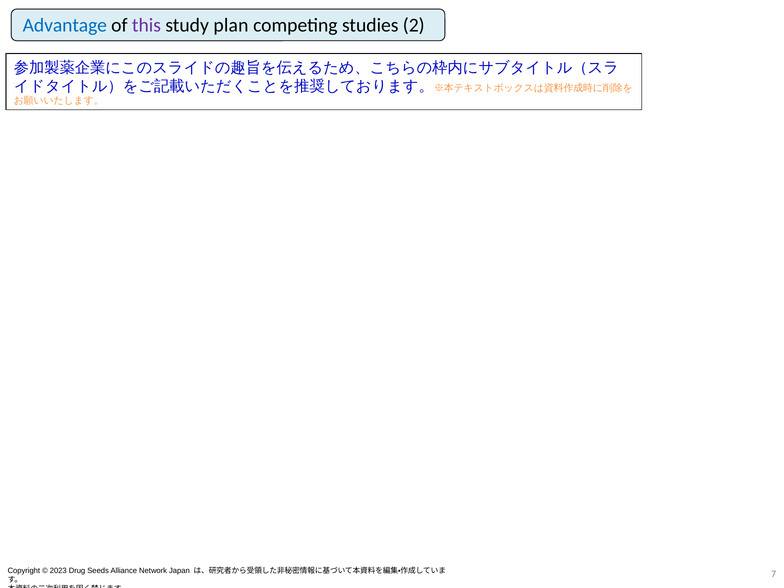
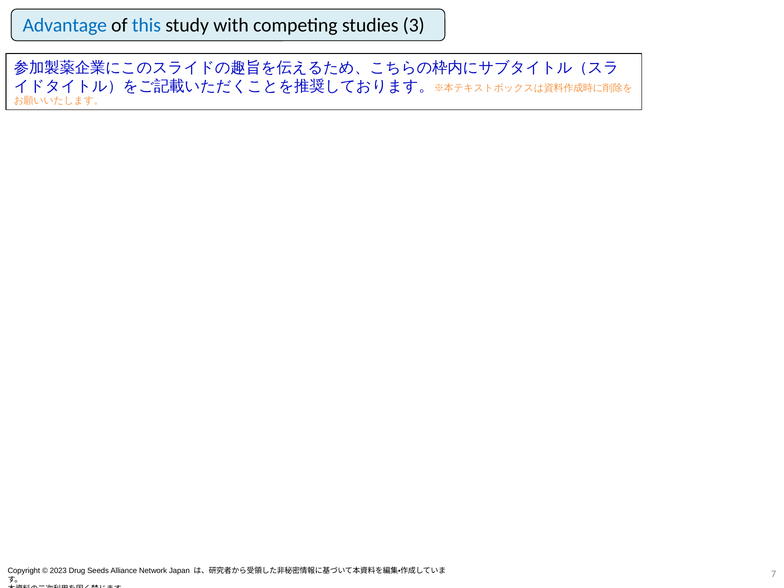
this colour: purple -> blue
plan: plan -> with
2: 2 -> 3
